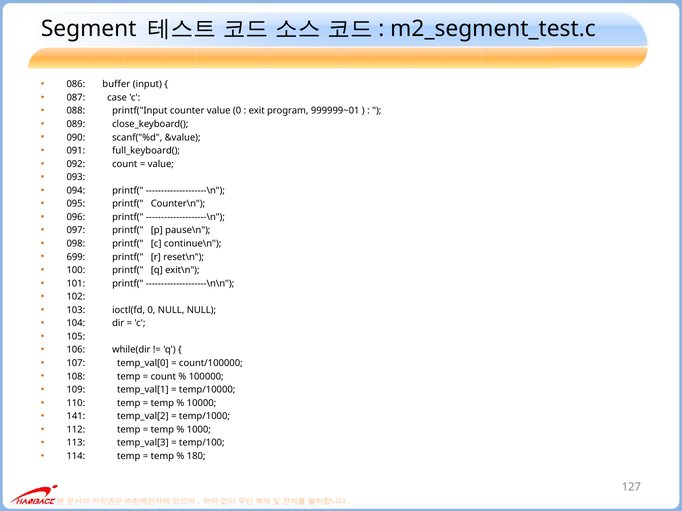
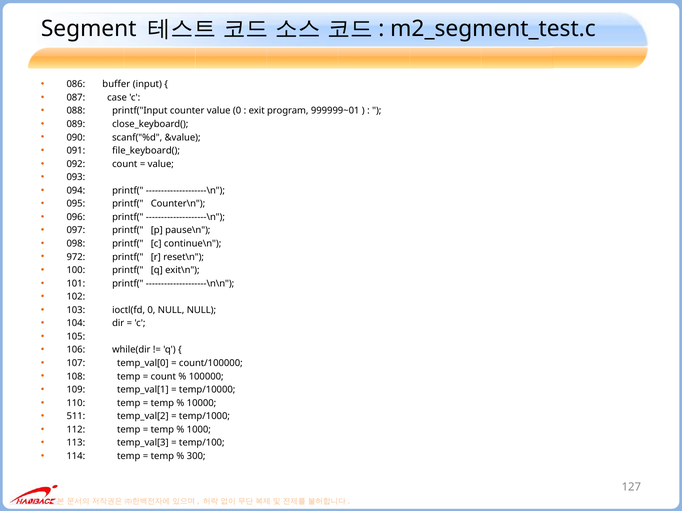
full_keyboard(: full_keyboard( -> file_keyboard(
699: 699 -> 972
141: 141 -> 511
180: 180 -> 300
